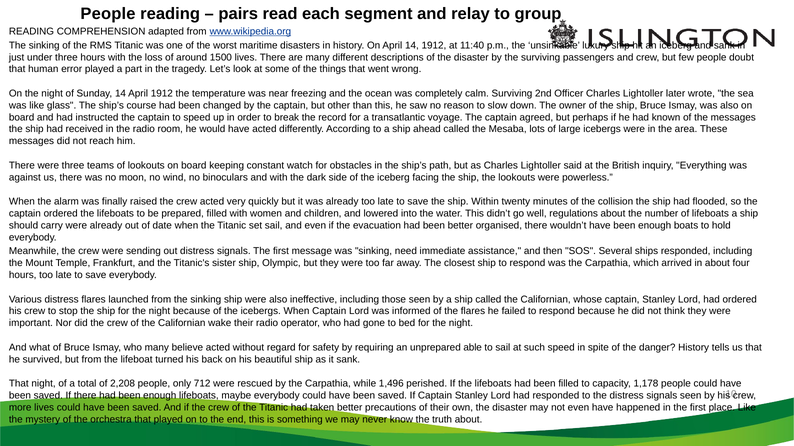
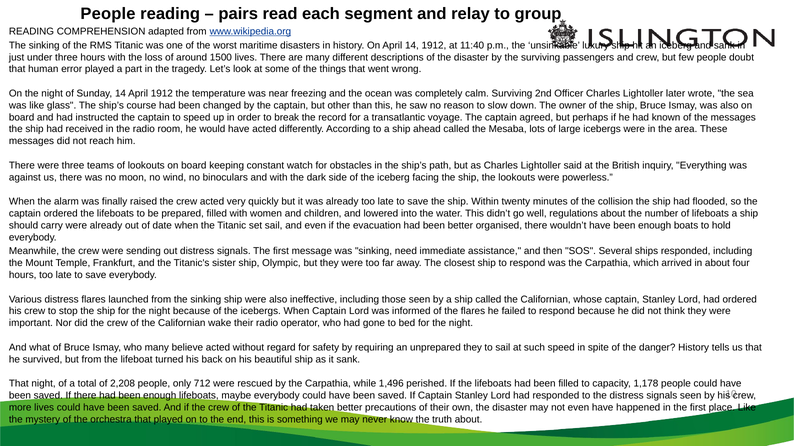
unprepared able: able -> they
